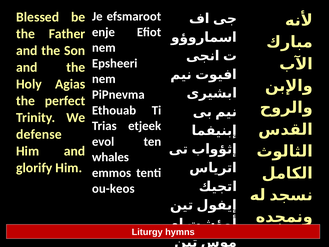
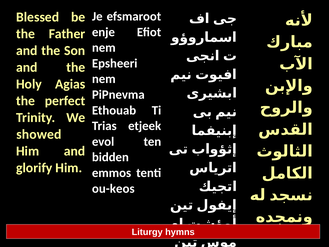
defense: defense -> showed
whales: whales -> bidden
